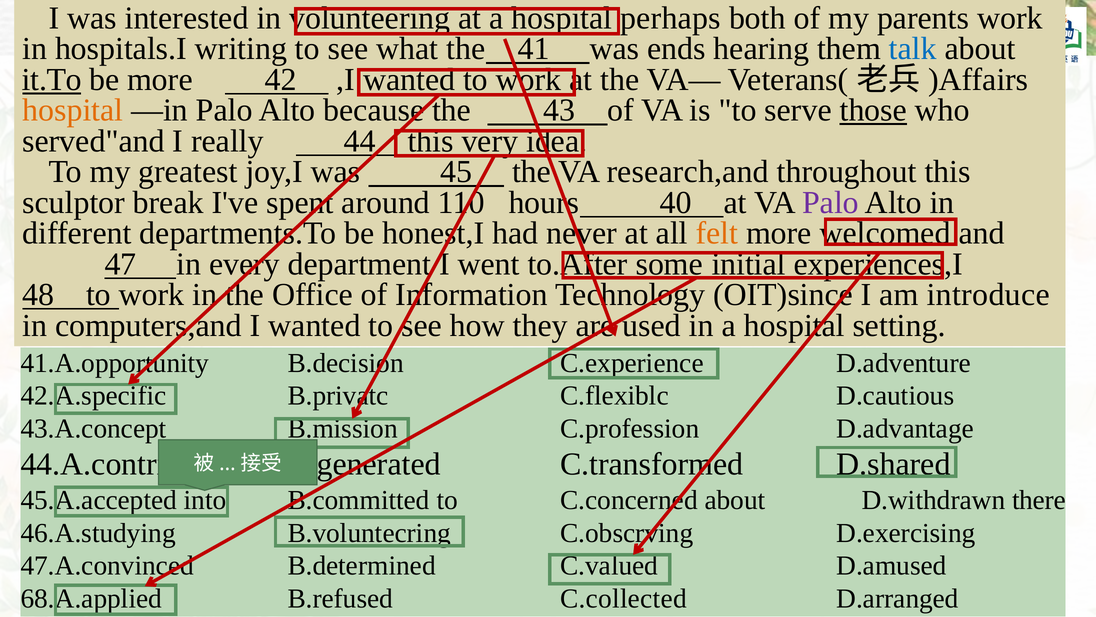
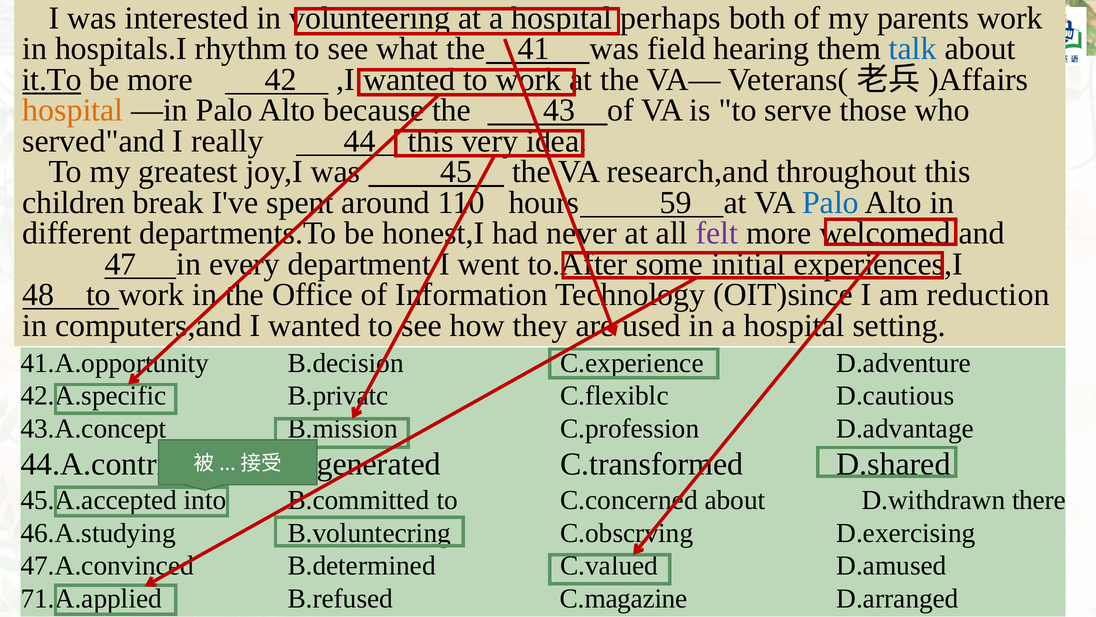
writing: writing -> rhythm
ends: ends -> field
those underline: present -> none
sculptor: sculptor -> children
40: 40 -> 59
Palo at (831, 202) colour: purple -> blue
felt colour: orange -> purple
introduce: introduce -> reduction
68.A.applied: 68.A.applied -> 71.A.applied
C.collected: C.collected -> C.magazine
